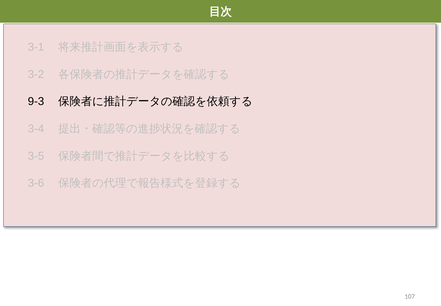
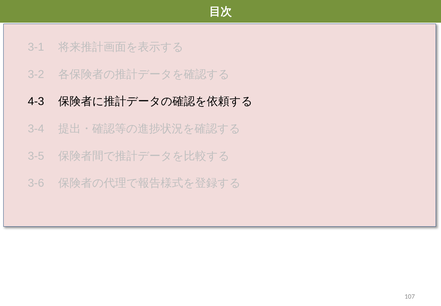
9-3: 9-3 -> 4-3
